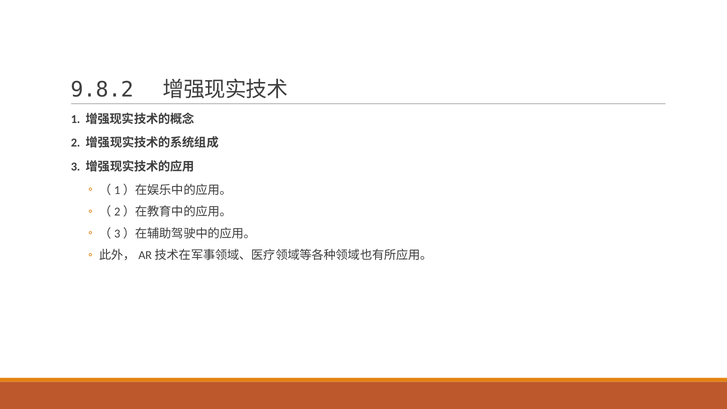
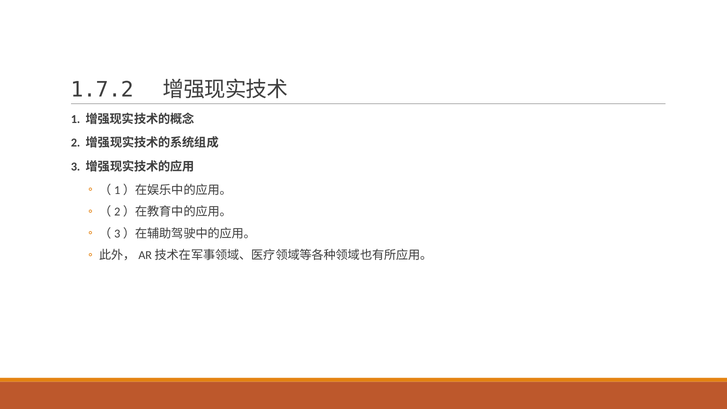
9.8.2: 9.8.2 -> 1.7.2
